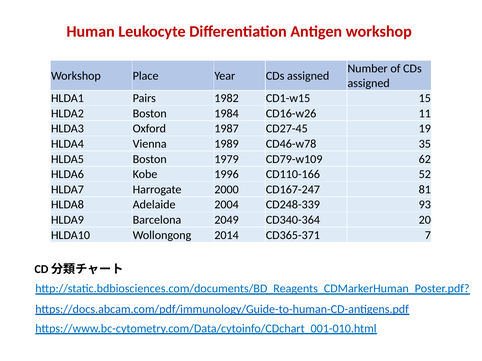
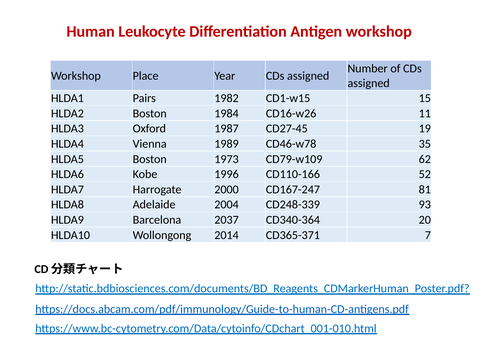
1979: 1979 -> 1973
2049: 2049 -> 2037
